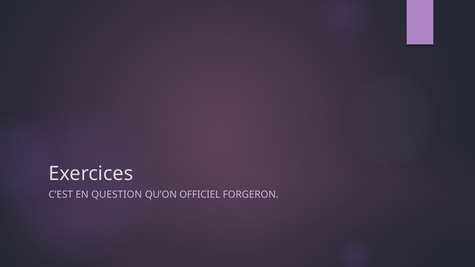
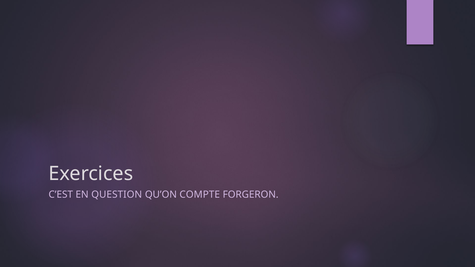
OFFICIEL: OFFICIEL -> COMPTE
